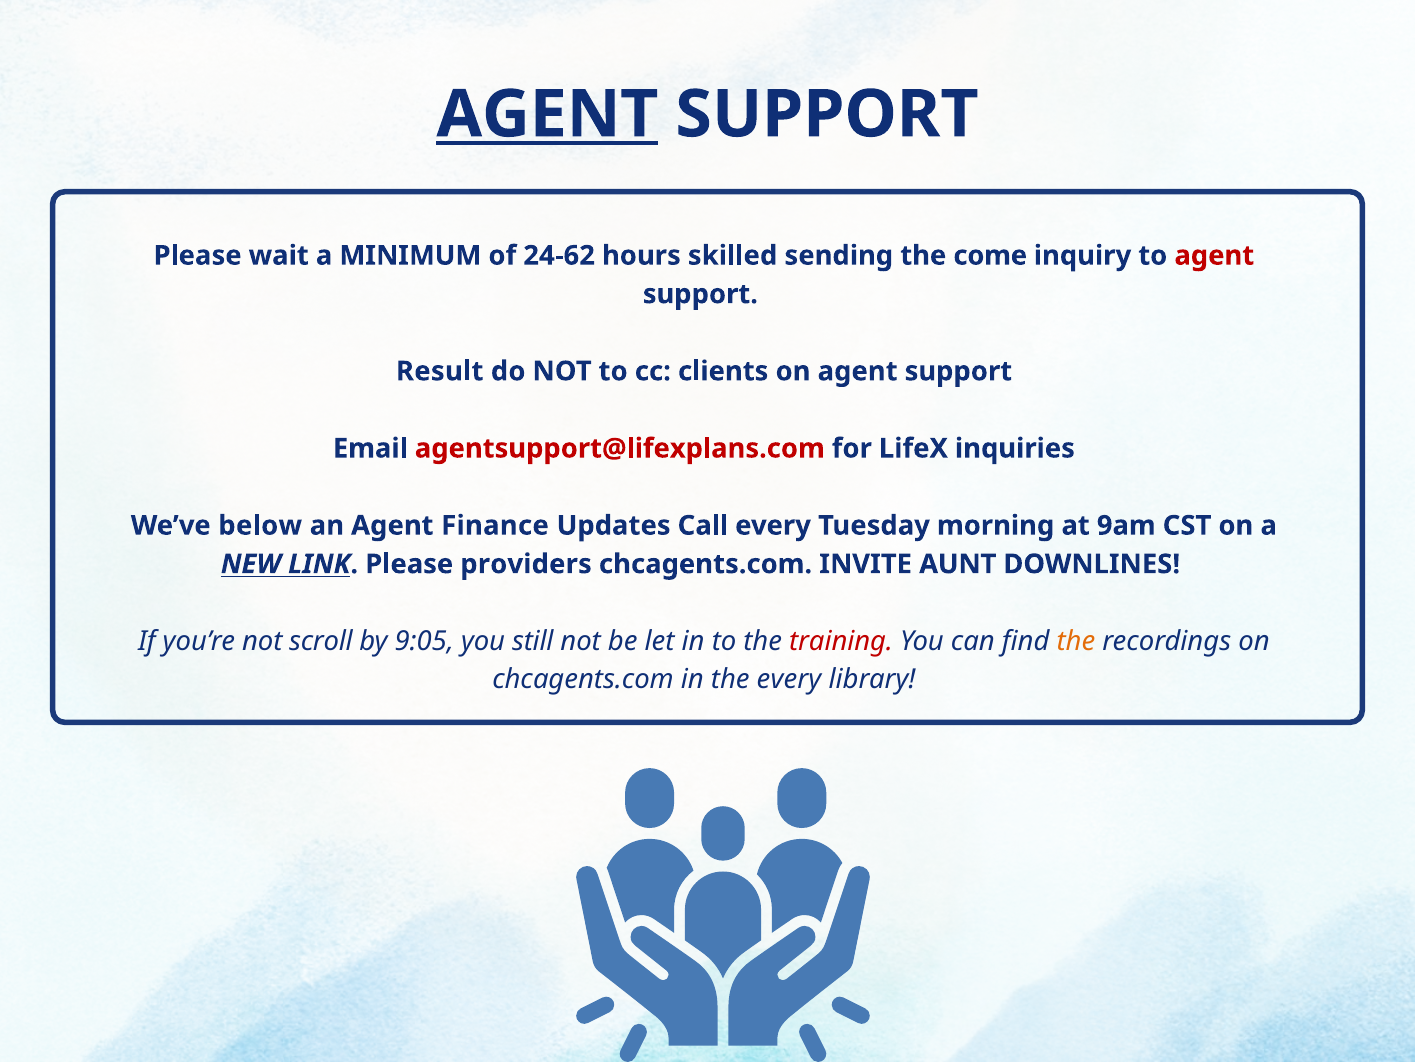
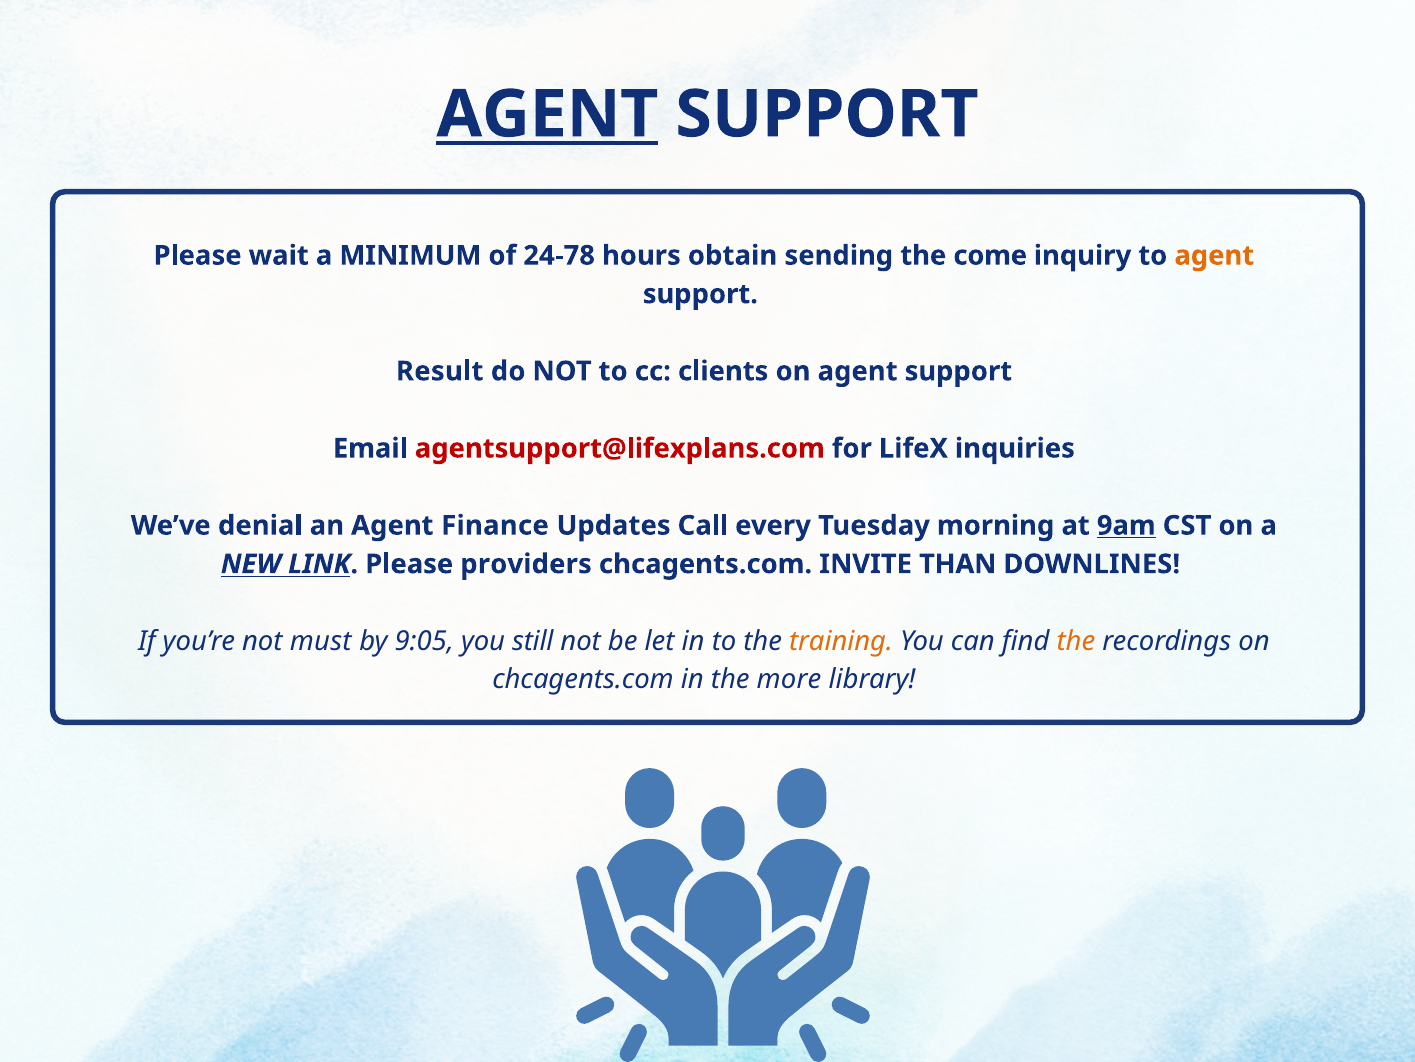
24-62: 24-62 -> 24-78
skilled: skilled -> obtain
agent at (1214, 255) colour: red -> orange
below: below -> denial
9am underline: none -> present
AUNT: AUNT -> THAN
scroll: scroll -> must
training colour: red -> orange
the every: every -> more
